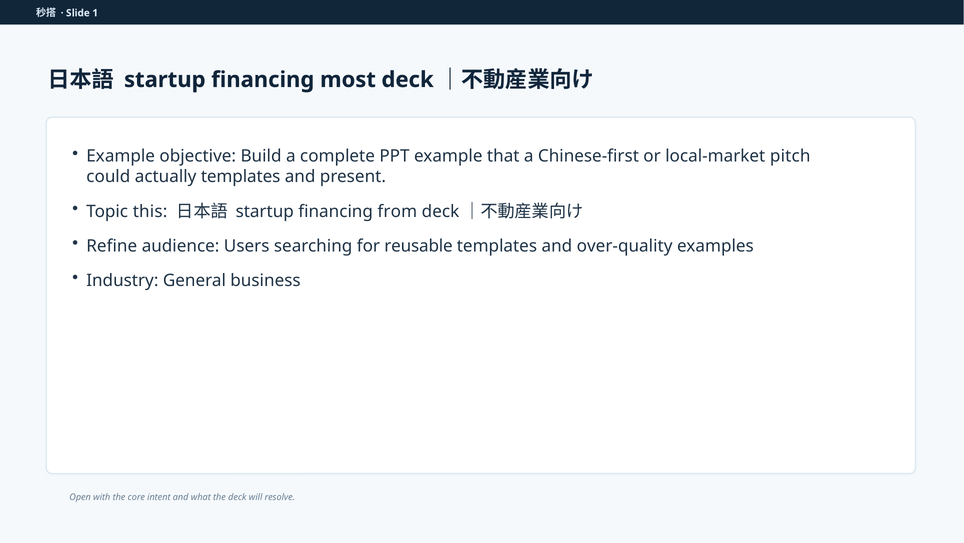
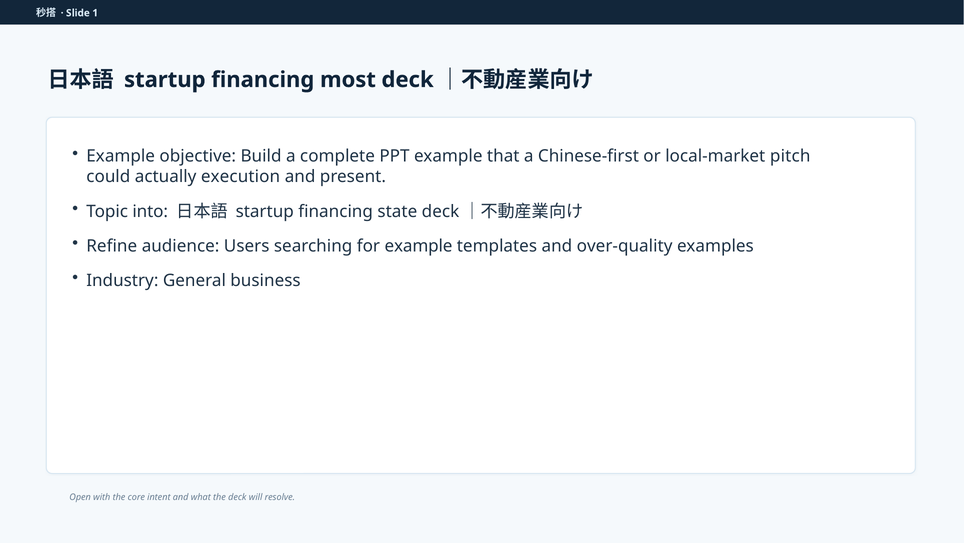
actually templates: templates -> execution
this: this -> into
from: from -> state
for reusable: reusable -> example
